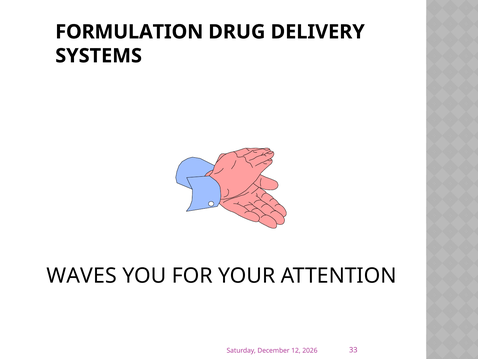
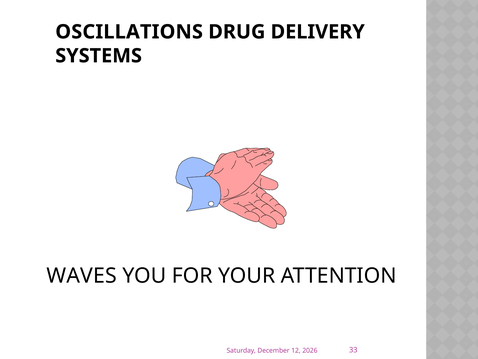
FORMULATION: FORMULATION -> OSCILLATIONS
